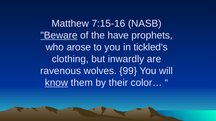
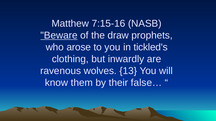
have: have -> draw
99: 99 -> 13
know underline: present -> none
color…: color… -> false…
